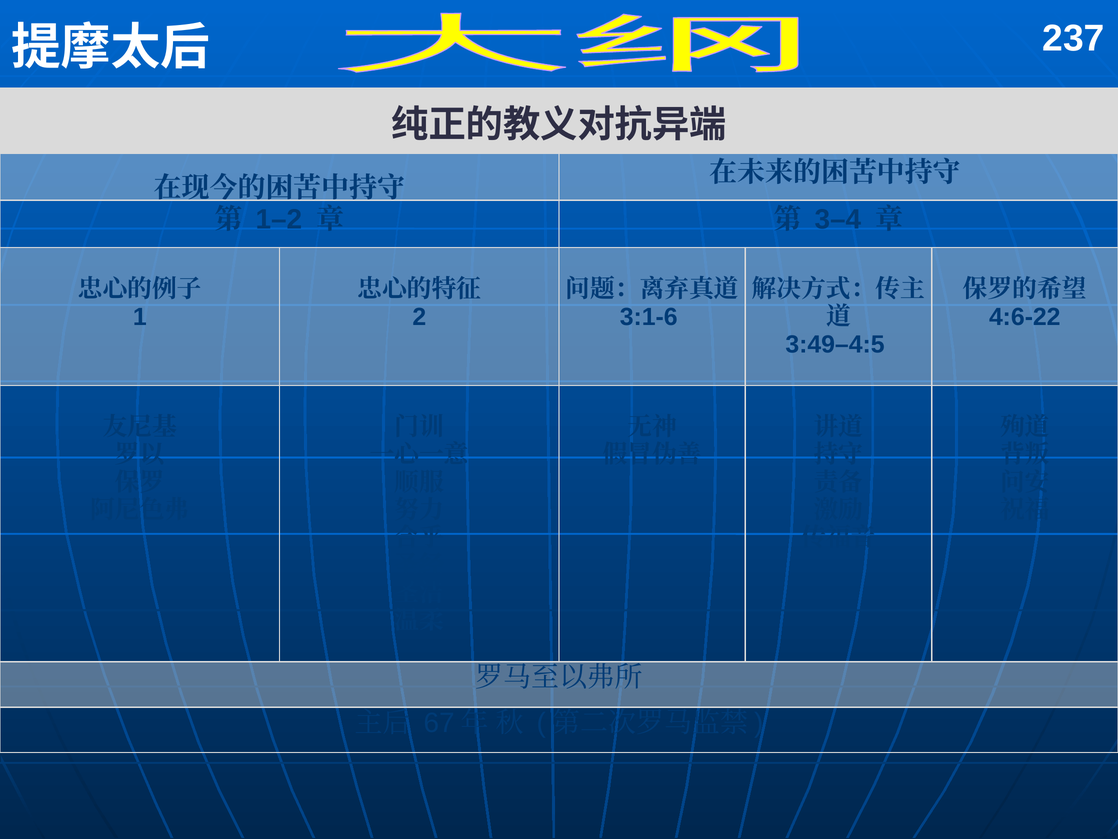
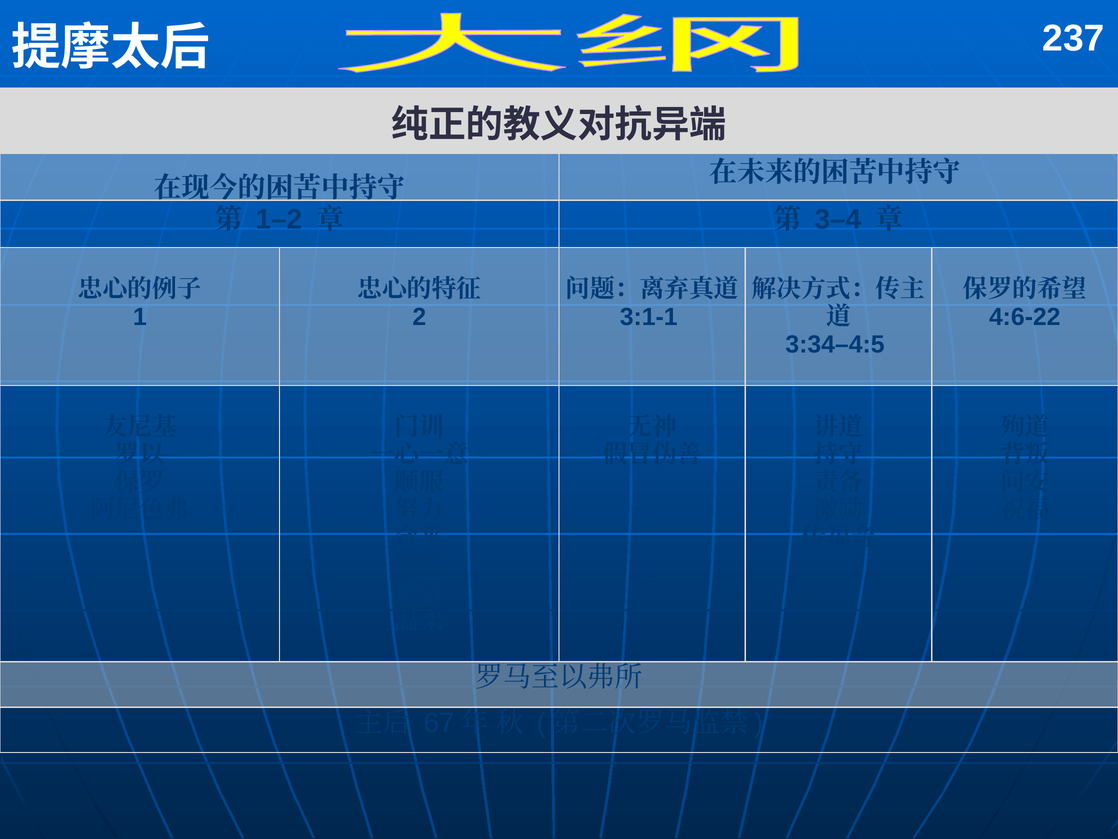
3:1-6: 3:1-6 -> 3:1-1
3:49–4:5: 3:49–4:5 -> 3:34–4:5
